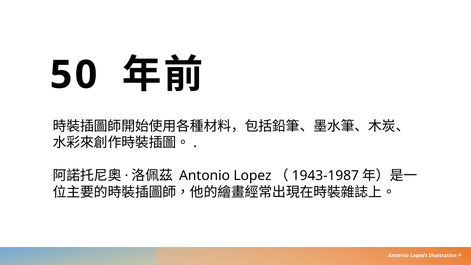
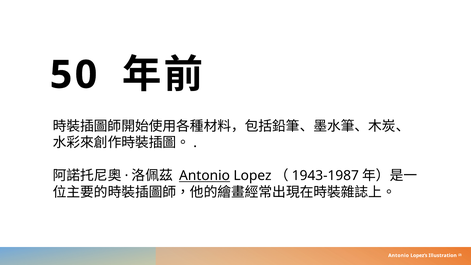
Antonio at (205, 176) underline: none -> present
